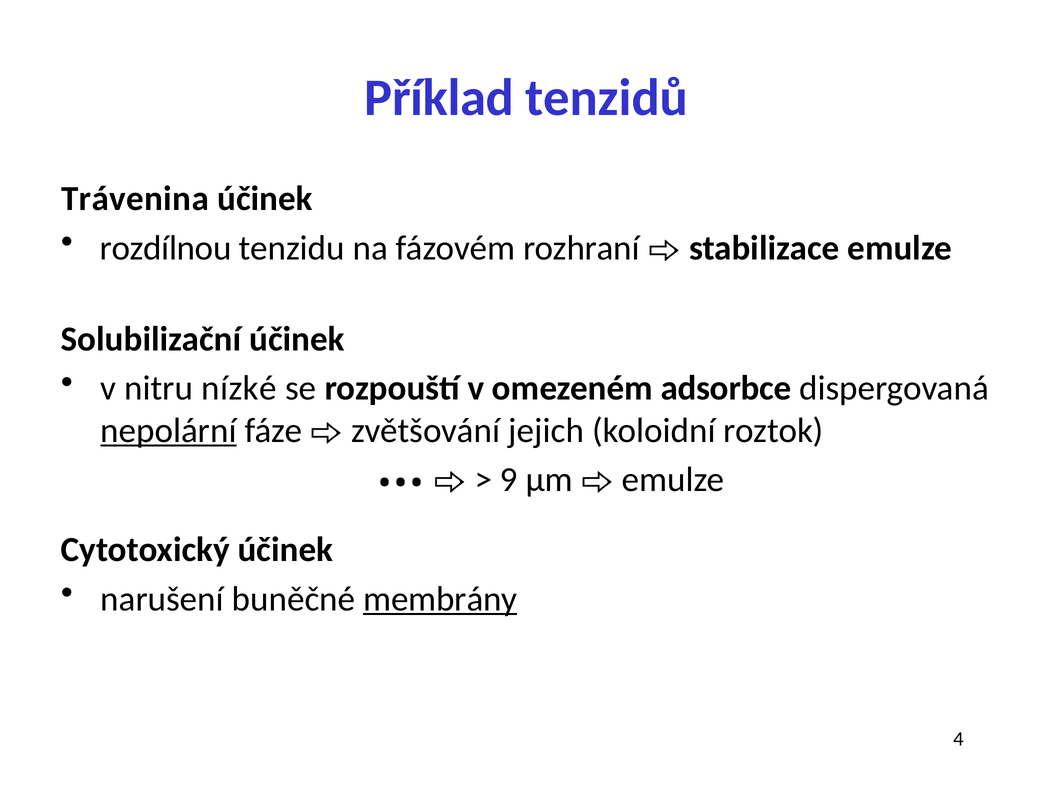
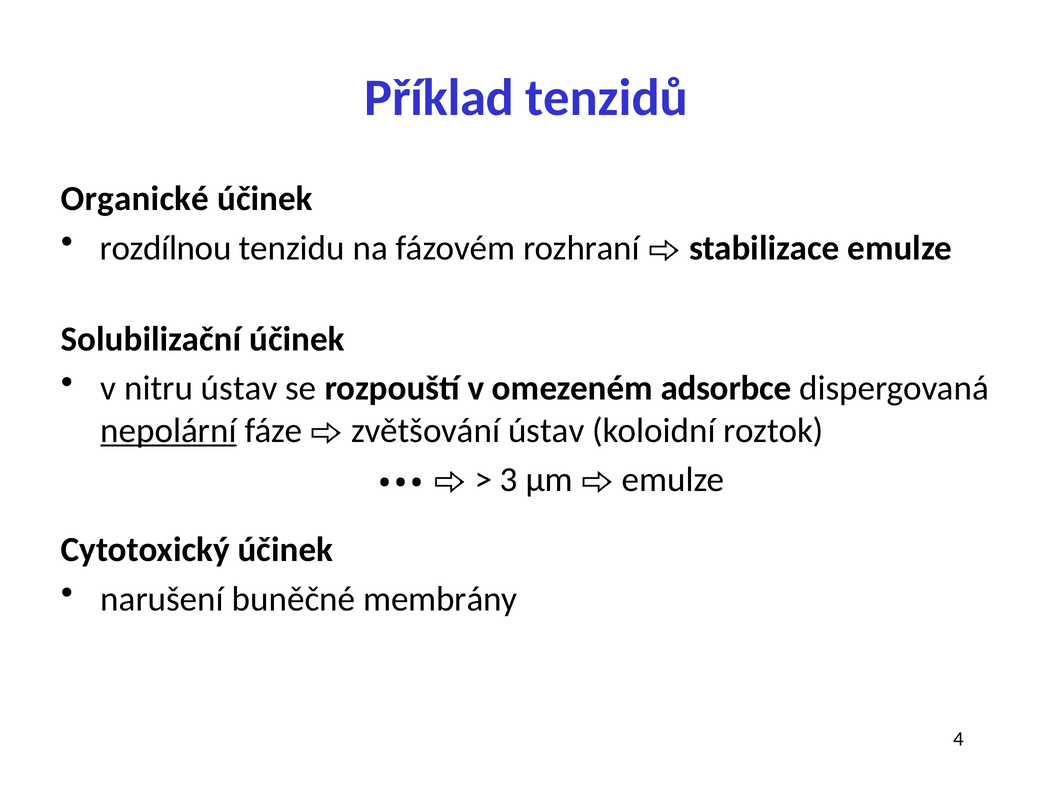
Trávenina: Trávenina -> Organické
nitru nízké: nízké -> ústav
zvětšování jejich: jejich -> ústav
9: 9 -> 3
membrány underline: present -> none
